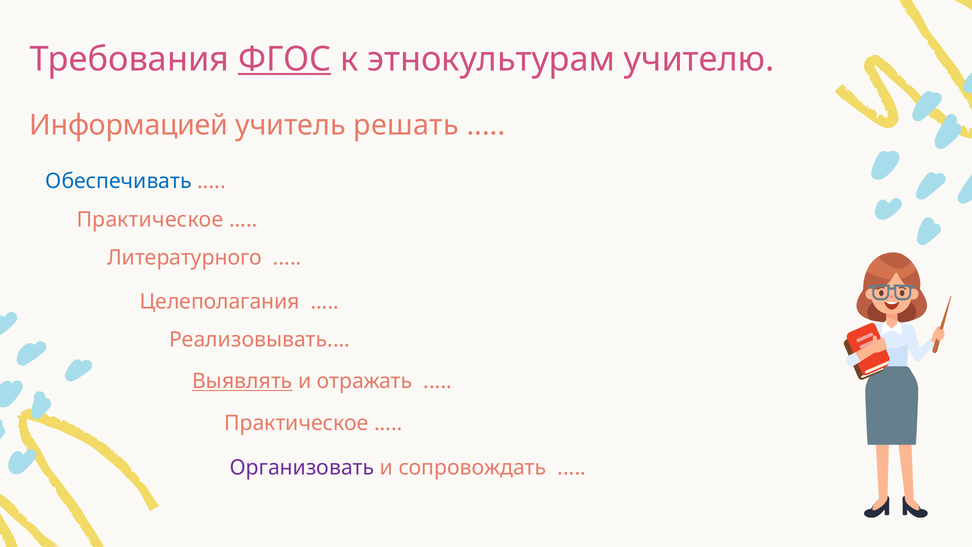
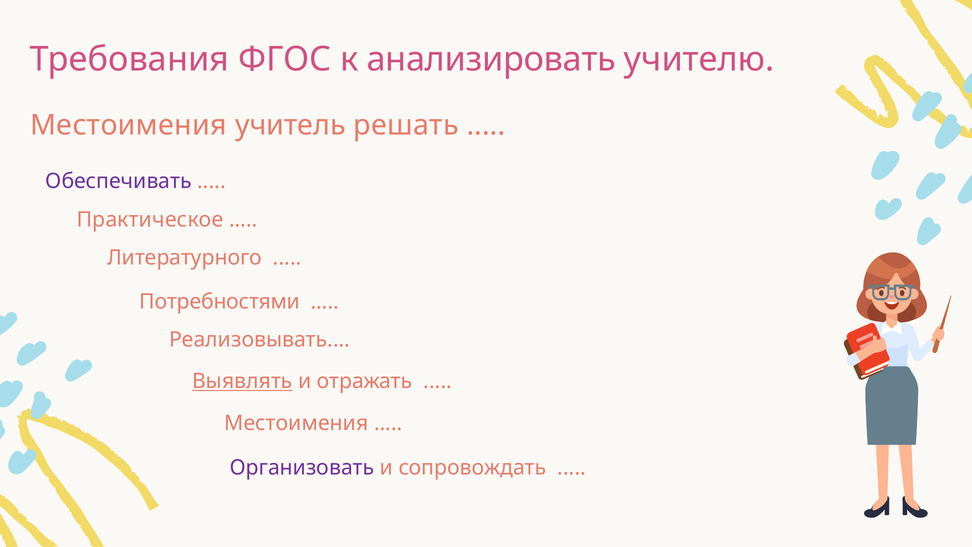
ФГОС underline: present -> none
этнокультурам: этнокультурам -> анализировать
Информацией at (129, 125): Информацией -> Местоимения
Обеспечивать colour: blue -> purple
Целеполагания: Целеполагания -> Потребностями
Практическое at (296, 423): Практическое -> Местоимения
